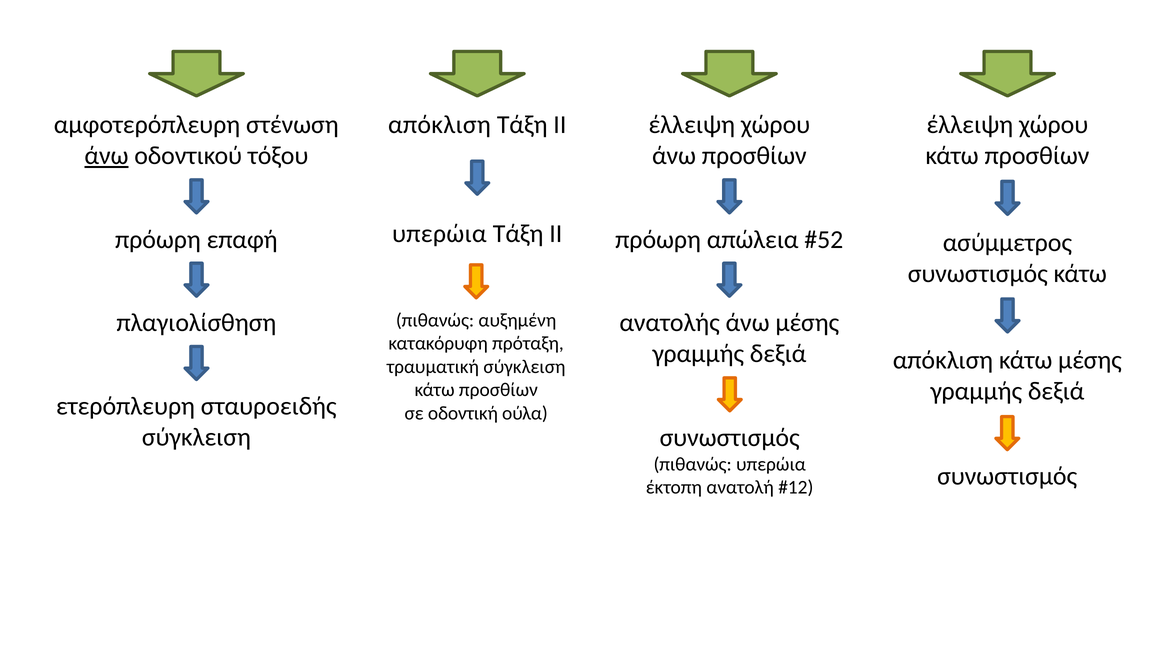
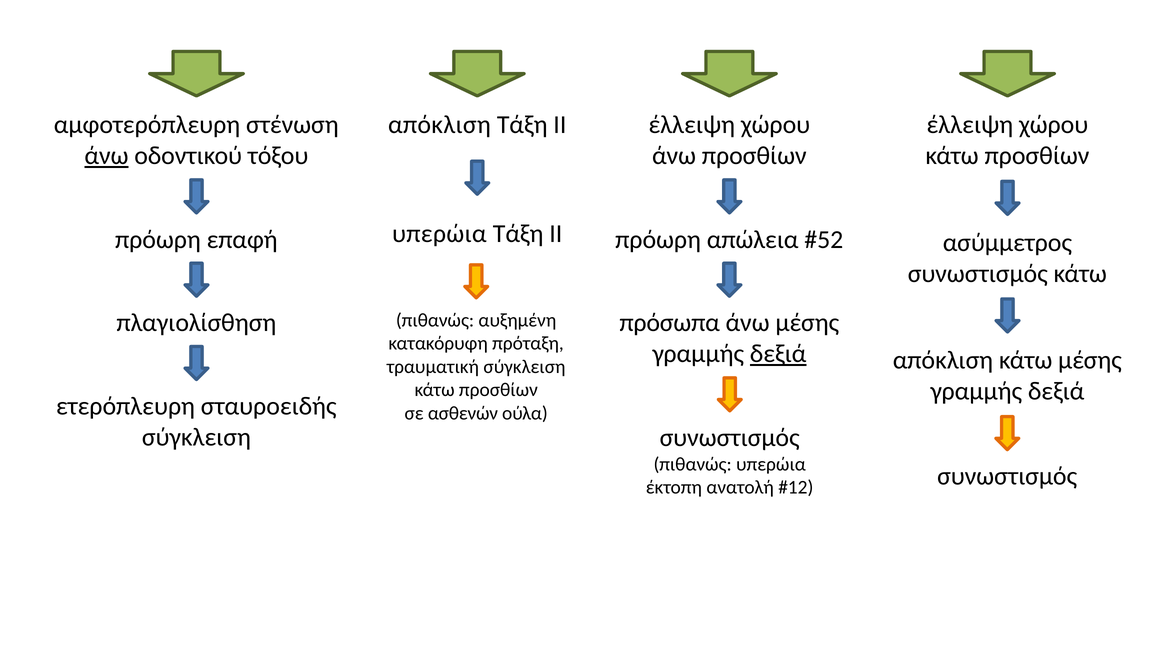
ανατολής: ανατολής -> πρόσωπα
δεξιά at (778, 354) underline: none -> present
οδοντική: οδοντική -> ασθενών
